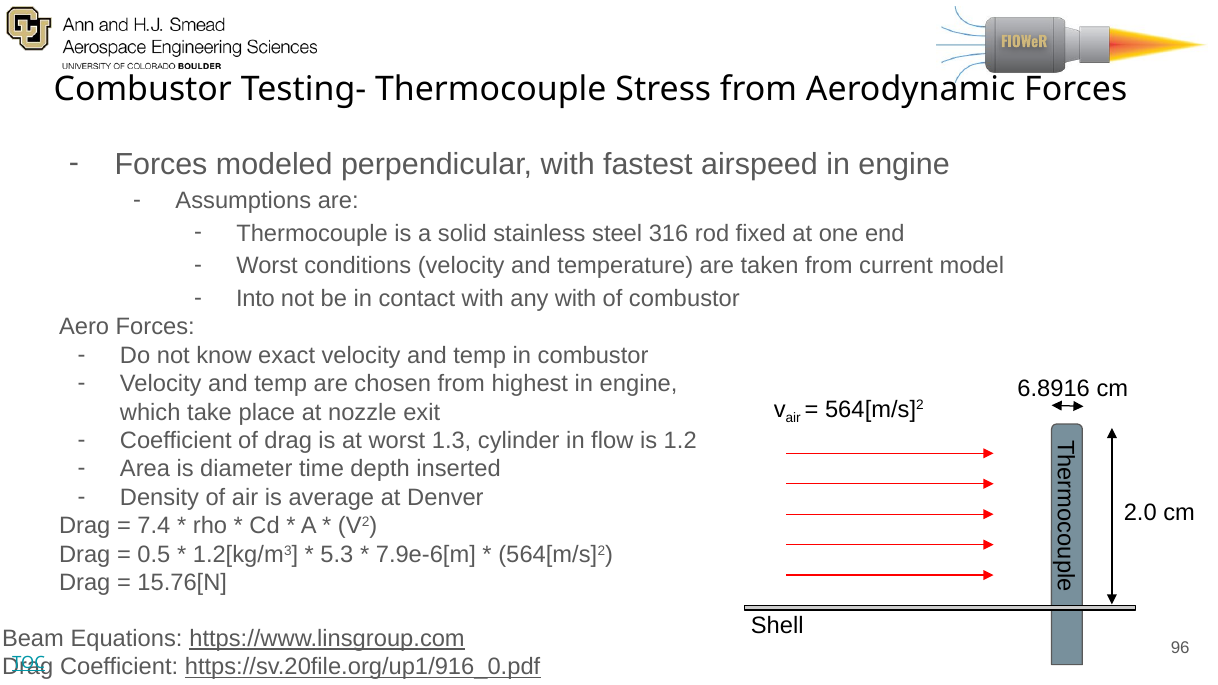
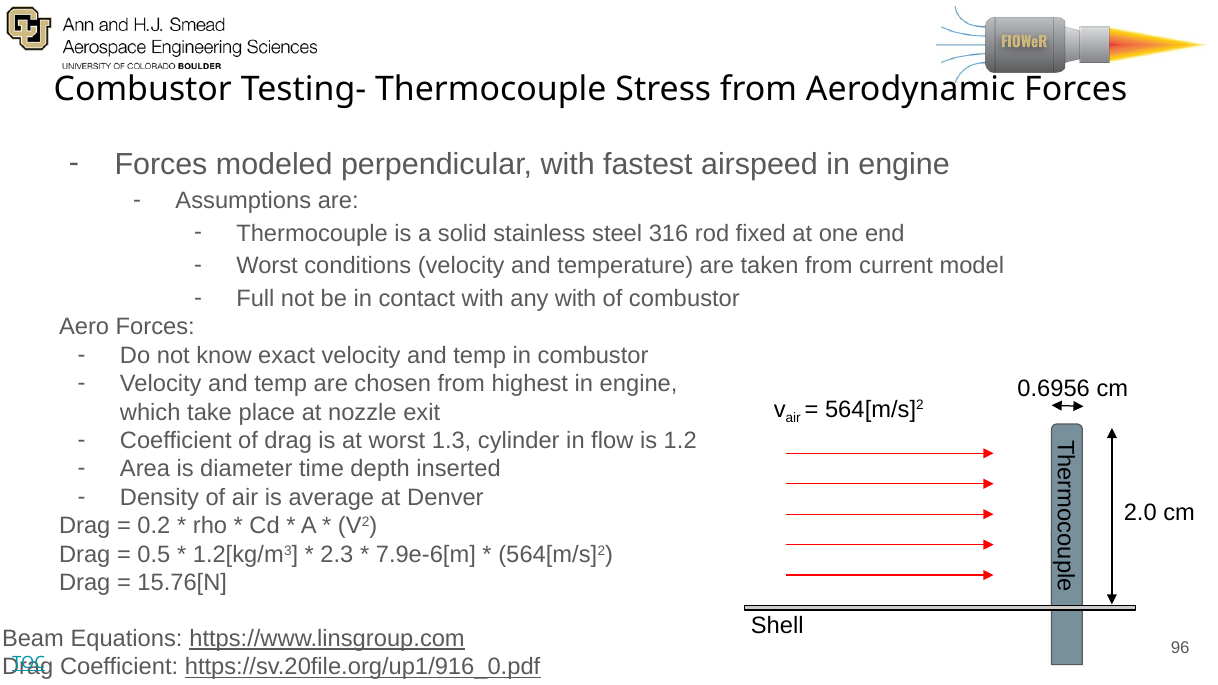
Into: Into -> Full
6.8916: 6.8916 -> 0.6956
7.4: 7.4 -> 0.2
5.3: 5.3 -> 2.3
